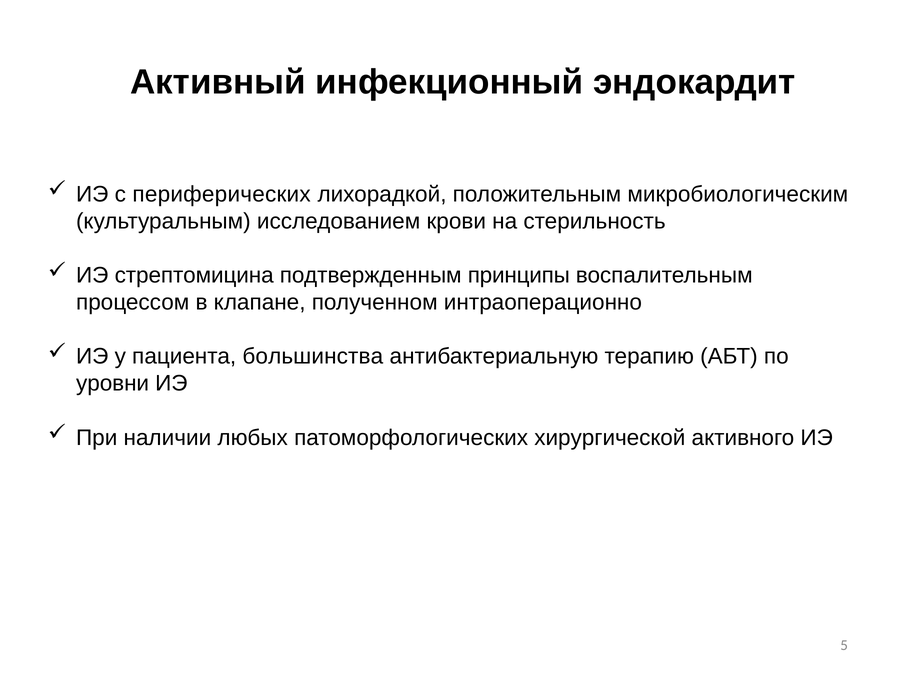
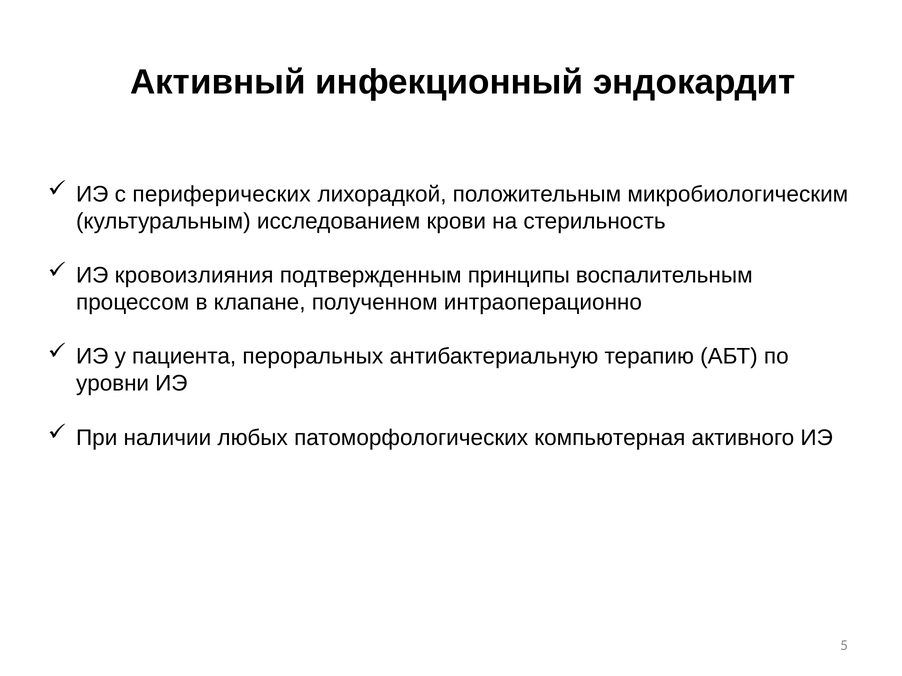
стрептомицина: стрептомицина -> кровоизлияния
большинства: большинства -> пероральных
хирургической: хирургической -> компьютерная
